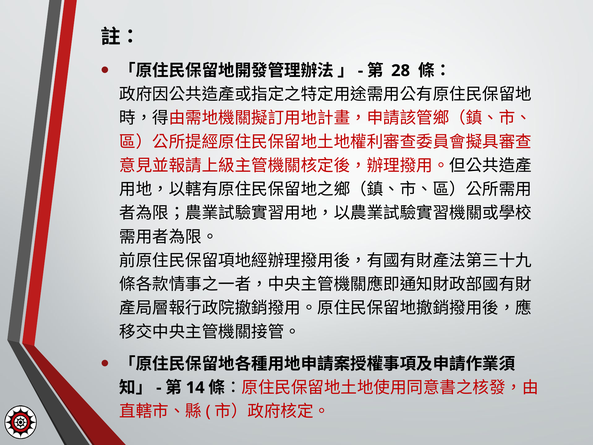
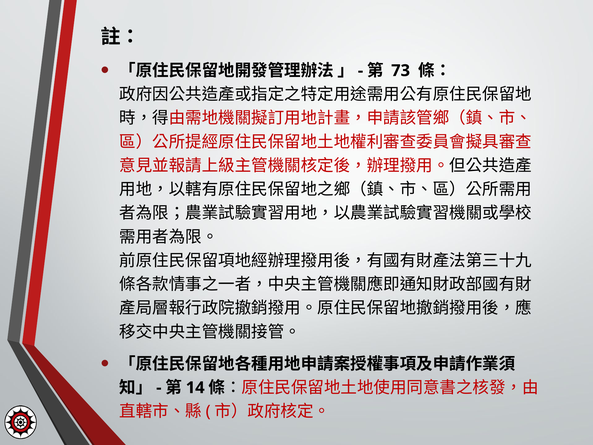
28: 28 -> 73
